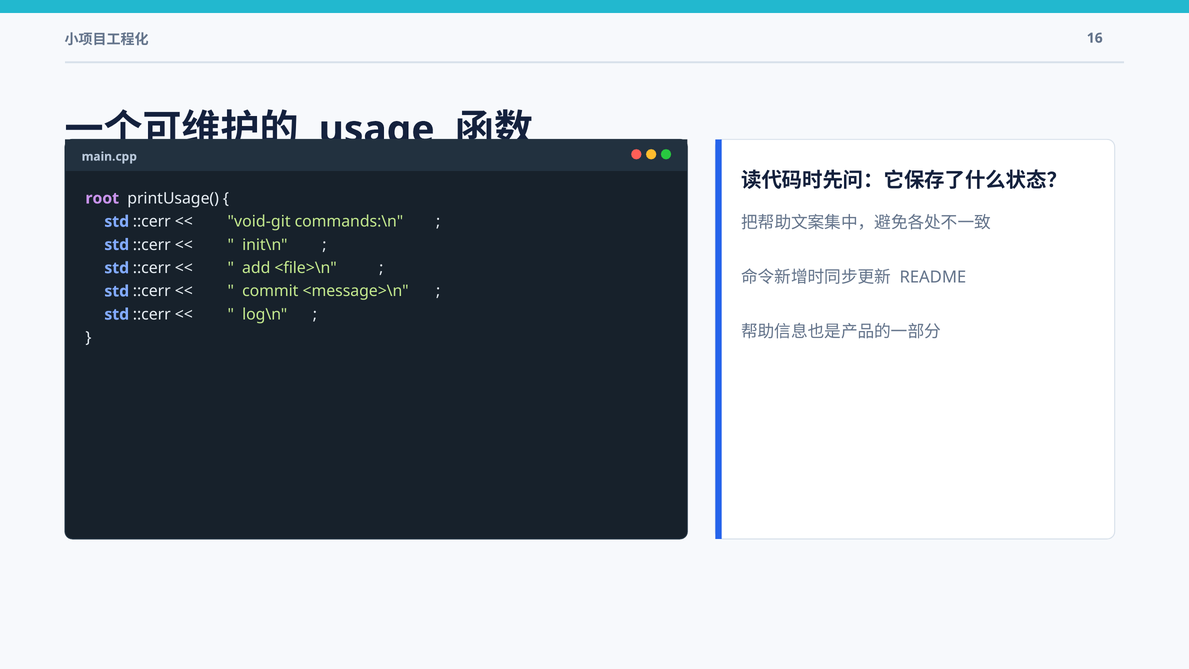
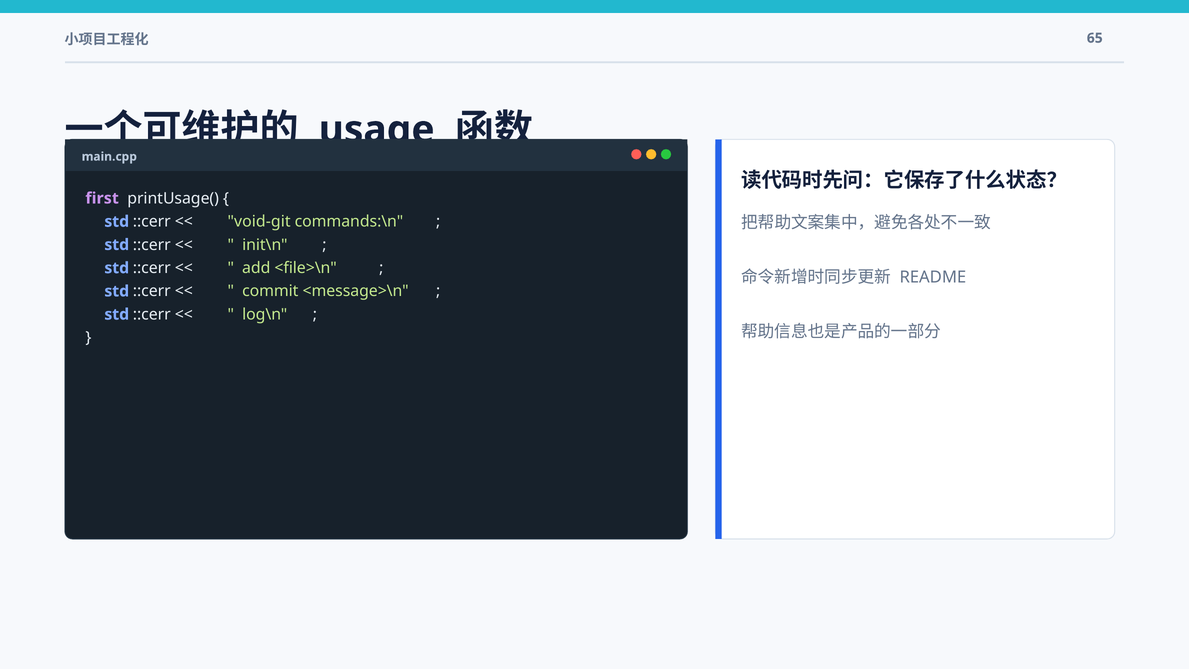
16: 16 -> 65
root: root -> first
